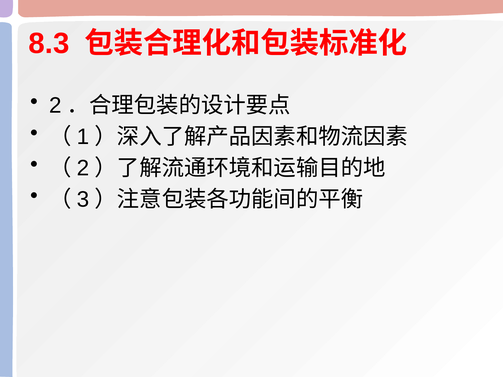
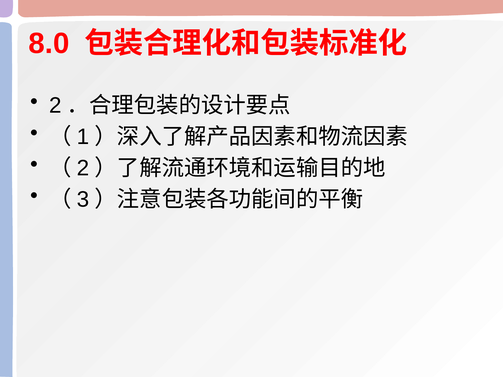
8.3: 8.3 -> 8.0
